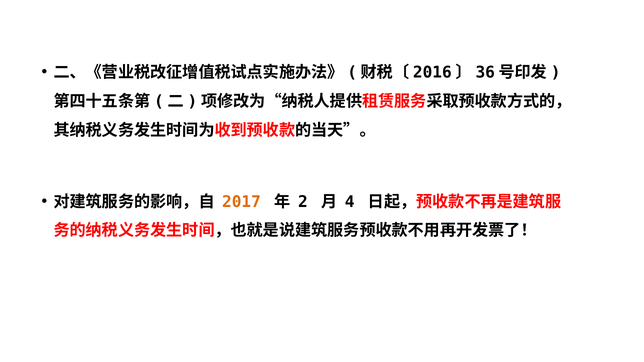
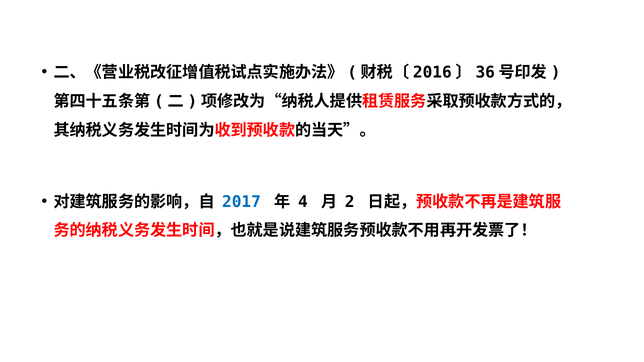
2017 colour: orange -> blue
2: 2 -> 4
4: 4 -> 2
